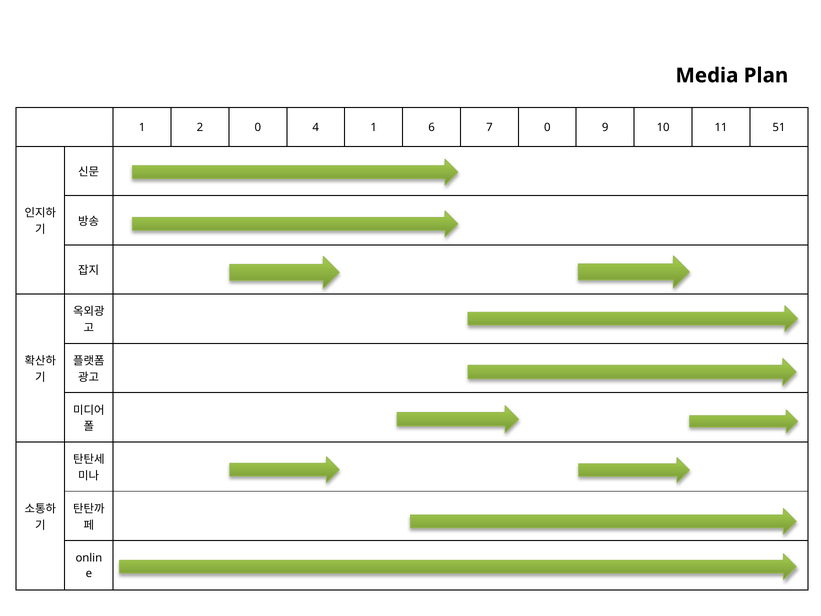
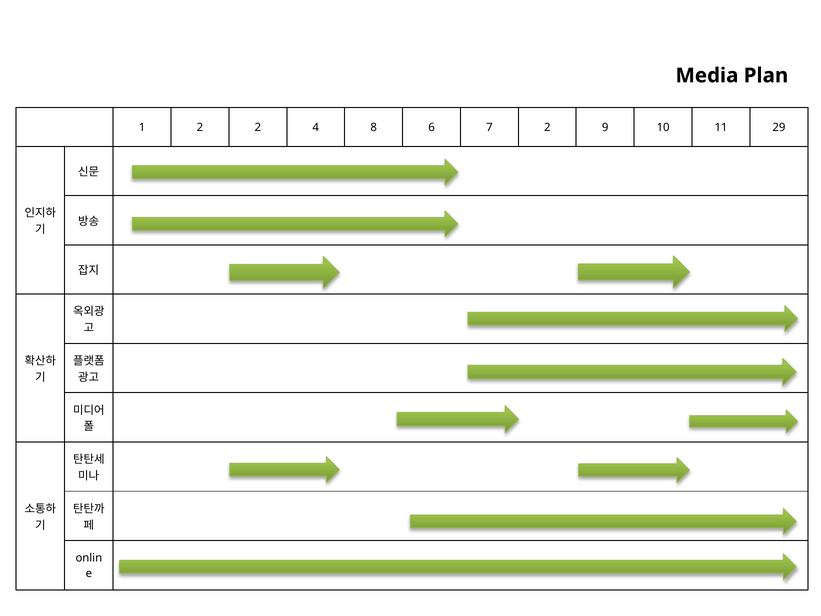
2 0: 0 -> 2
4 1: 1 -> 8
7 0: 0 -> 2
51: 51 -> 29
